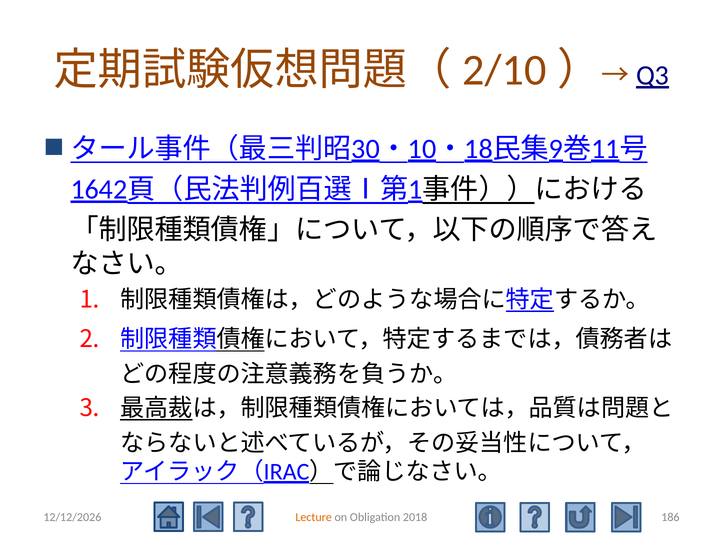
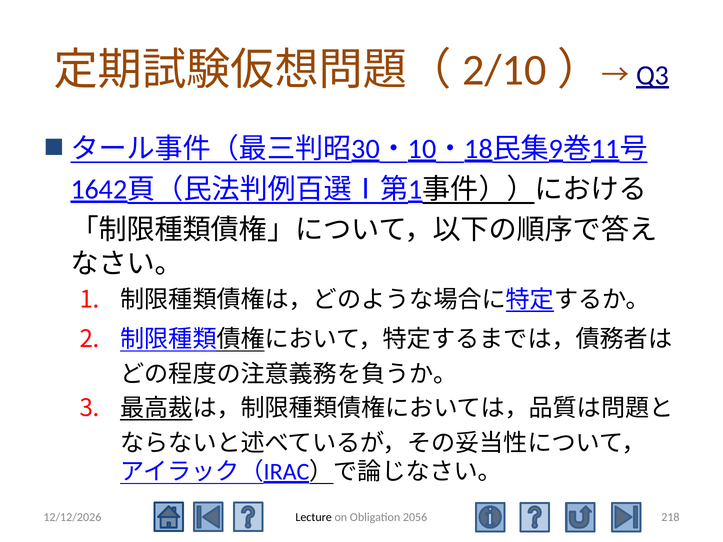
Lecture colour: orange -> black
2018: 2018 -> 2056
186: 186 -> 218
